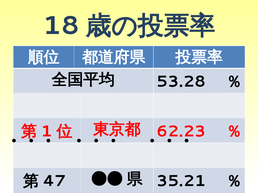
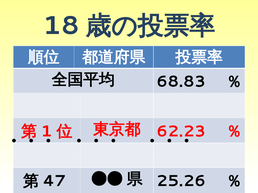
53.28: 53.28 -> 68.83
35.21: 35.21 -> 25.26
